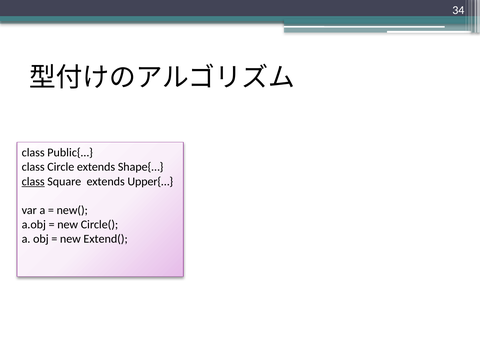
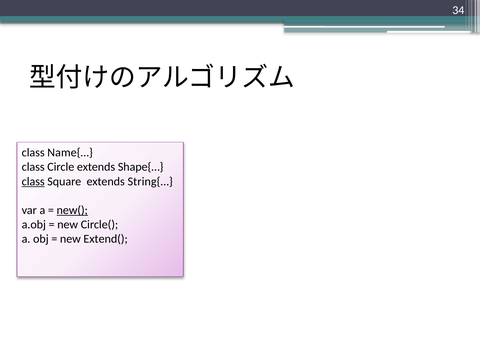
Public{…: Public{… -> Name{…
Upper{…: Upper{… -> String{…
new( underline: none -> present
